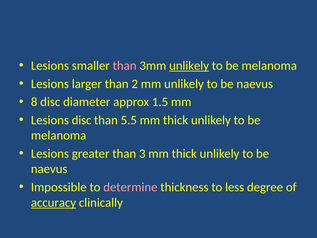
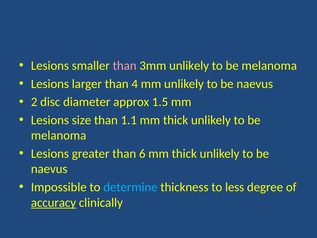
unlikely at (189, 66) underline: present -> none
2: 2 -> 4
8: 8 -> 2
Lesions disc: disc -> size
5.5: 5.5 -> 1.1
3: 3 -> 6
determine colour: pink -> light blue
